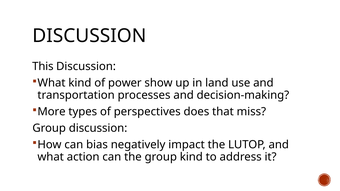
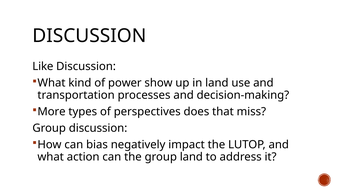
This: This -> Like
group kind: kind -> land
